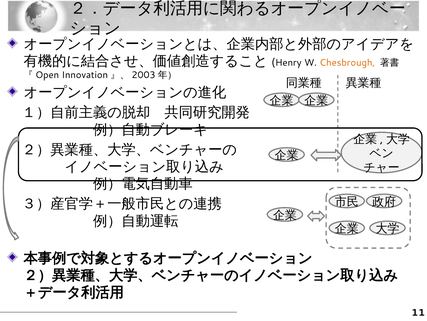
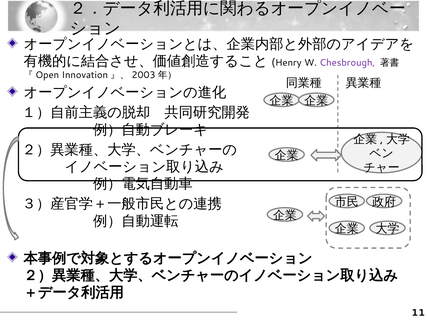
Chesbrough colour: orange -> purple
